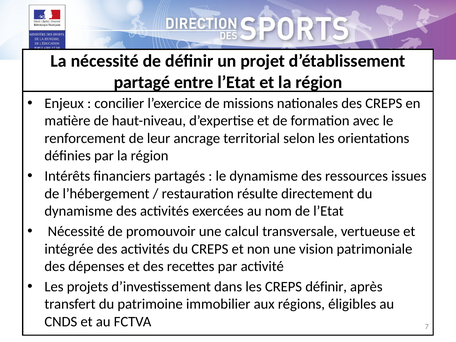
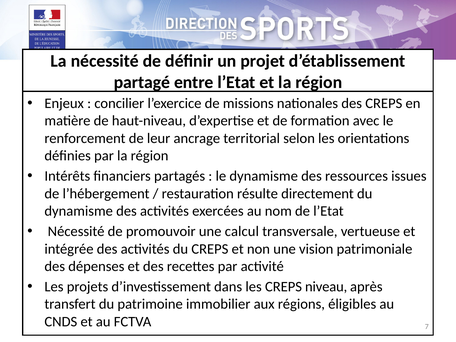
CREPS définir: définir -> niveau
